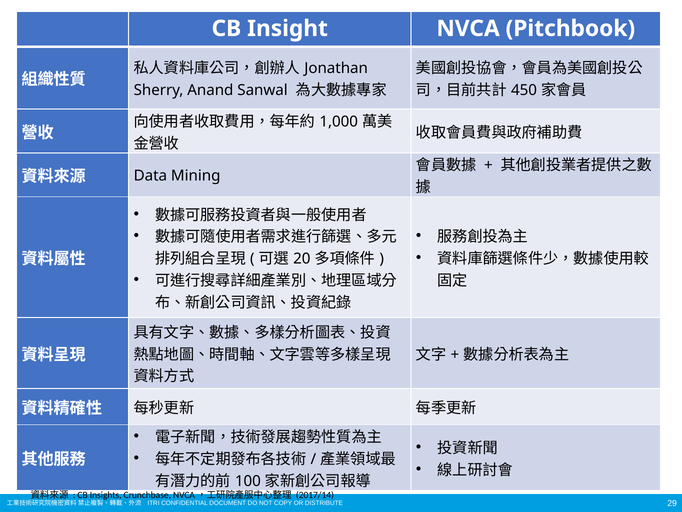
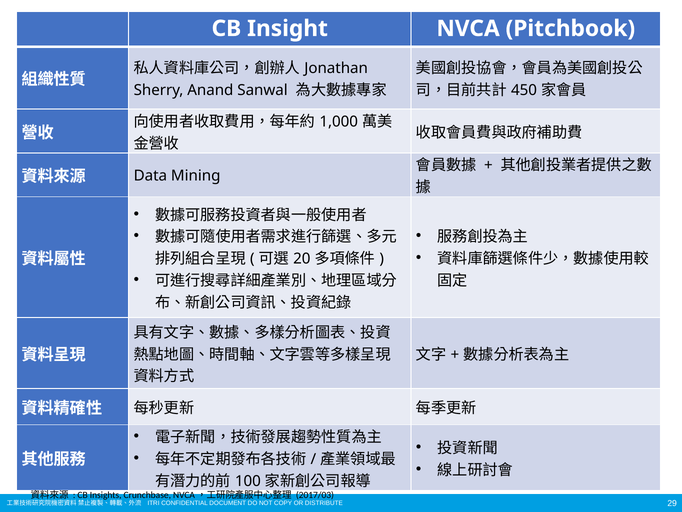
2017/14: 2017/14 -> 2017/03
